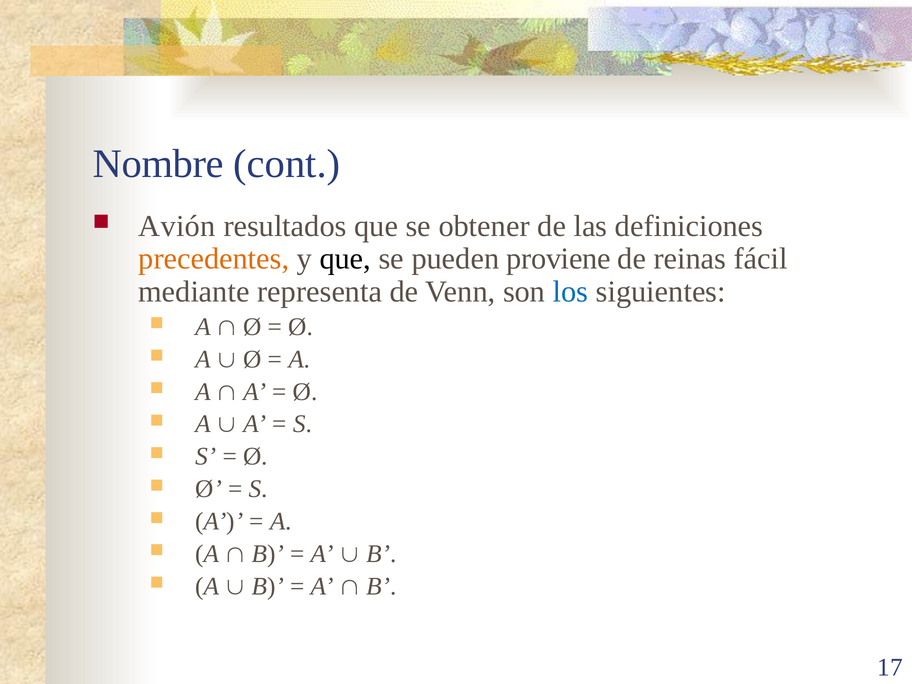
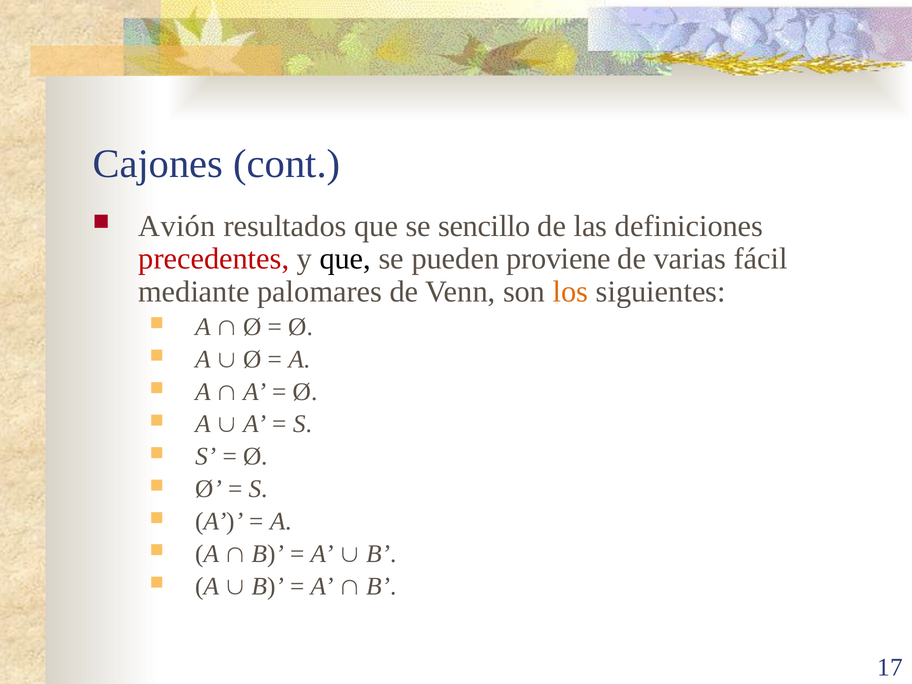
Nombre: Nombre -> Cajones
obtener: obtener -> sencillo
precedentes colour: orange -> red
reinas: reinas -> varias
representa: representa -> palomares
los colour: blue -> orange
